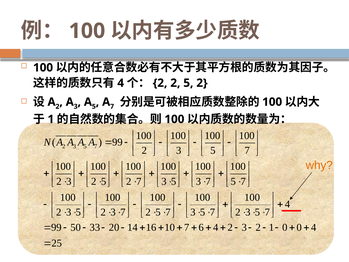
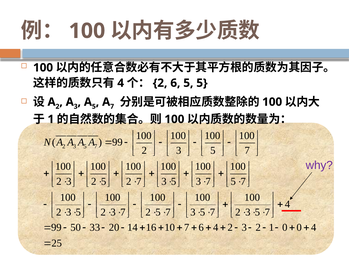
2 at (175, 83): 2 -> 6
2 at (202, 83): 2 -> 5
why colour: orange -> purple
